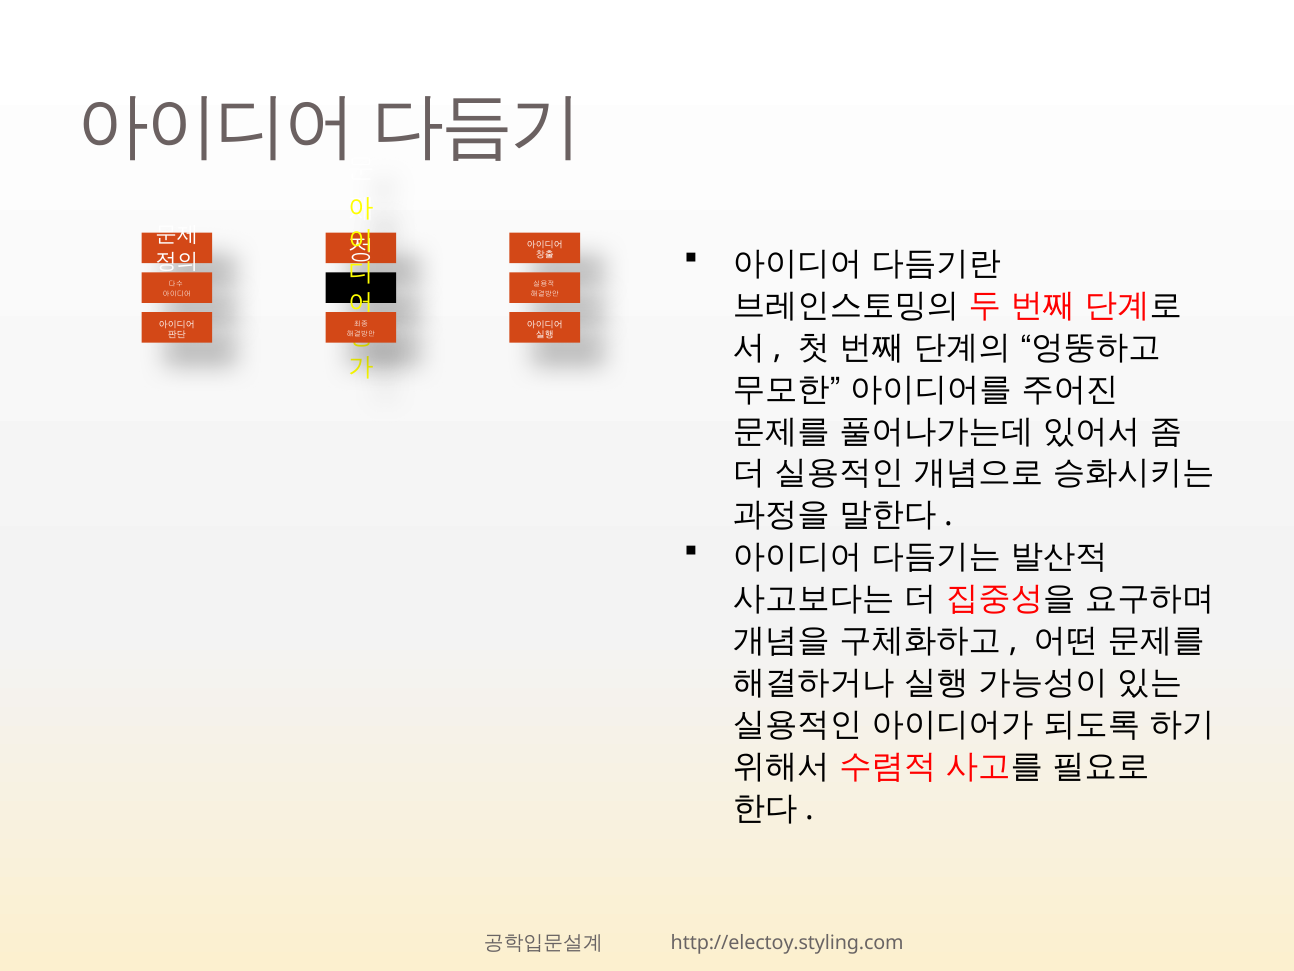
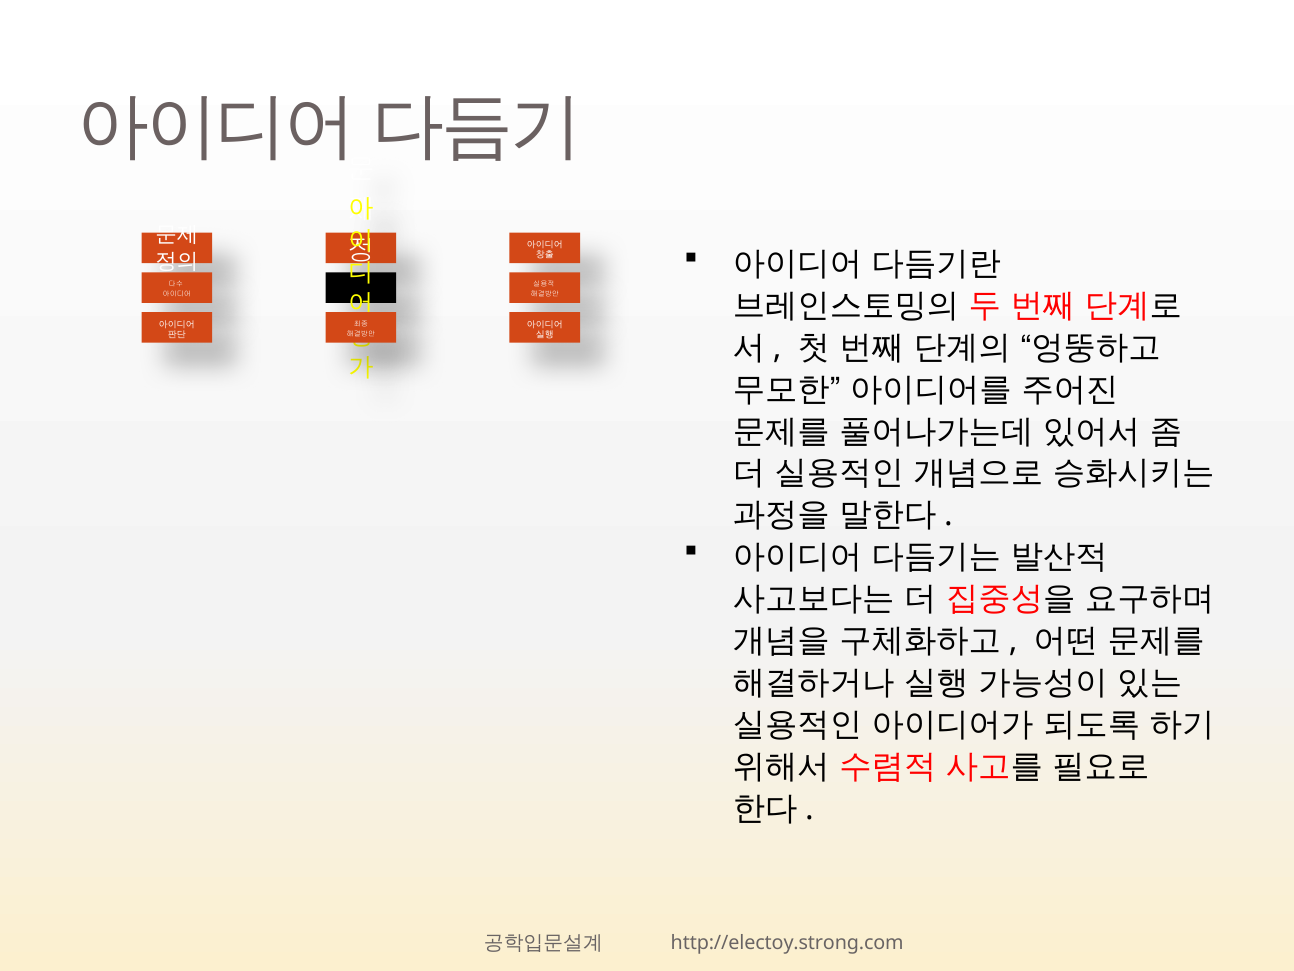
http://electoy.styling.com: http://electoy.styling.com -> http://electoy.strong.com
